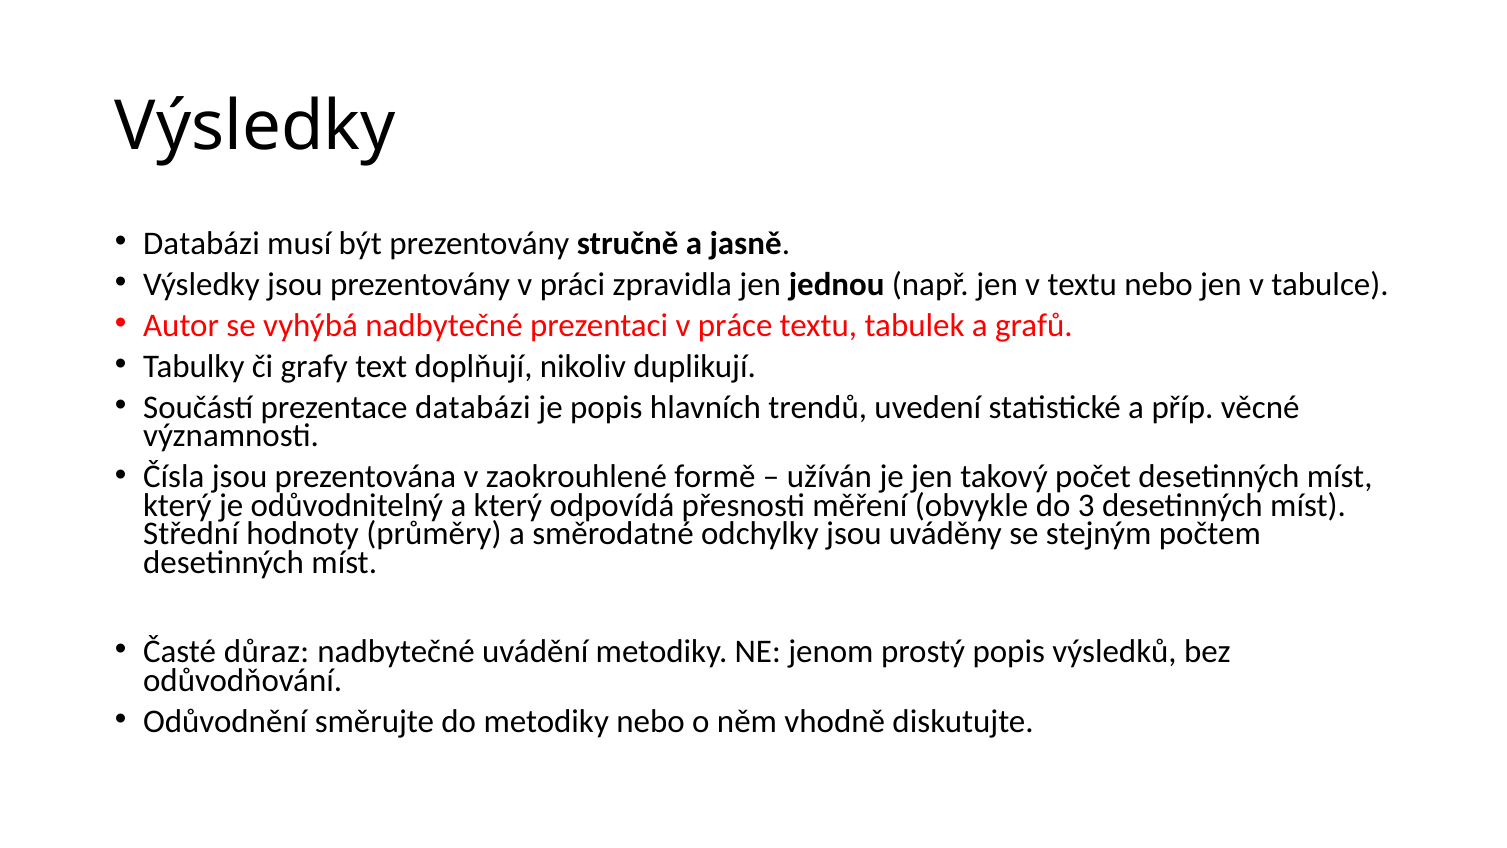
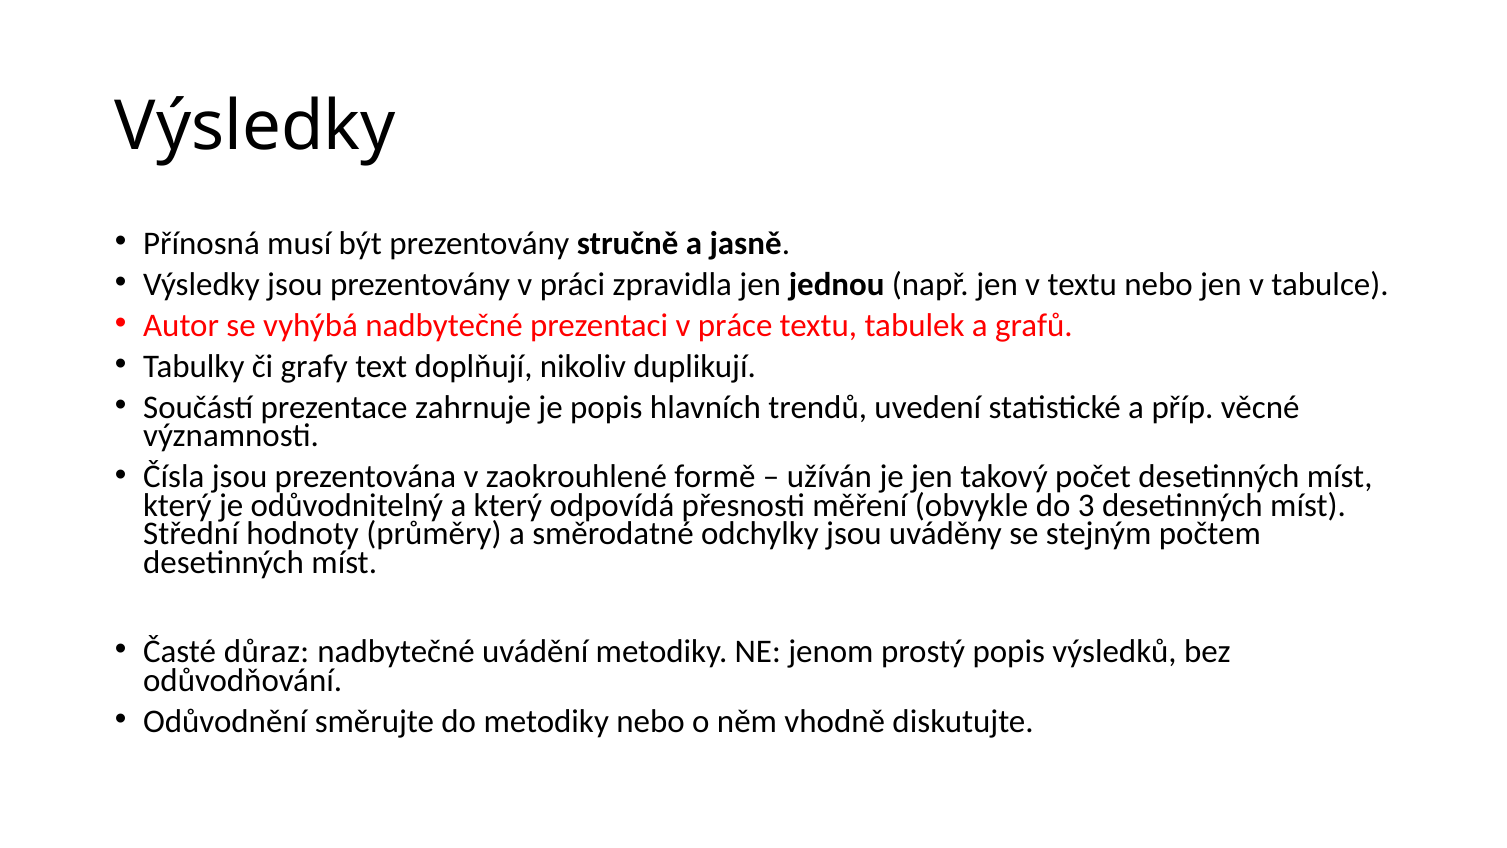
Databázi at (201, 243): Databázi -> Přínosná
prezentace databázi: databázi -> zahrnuje
